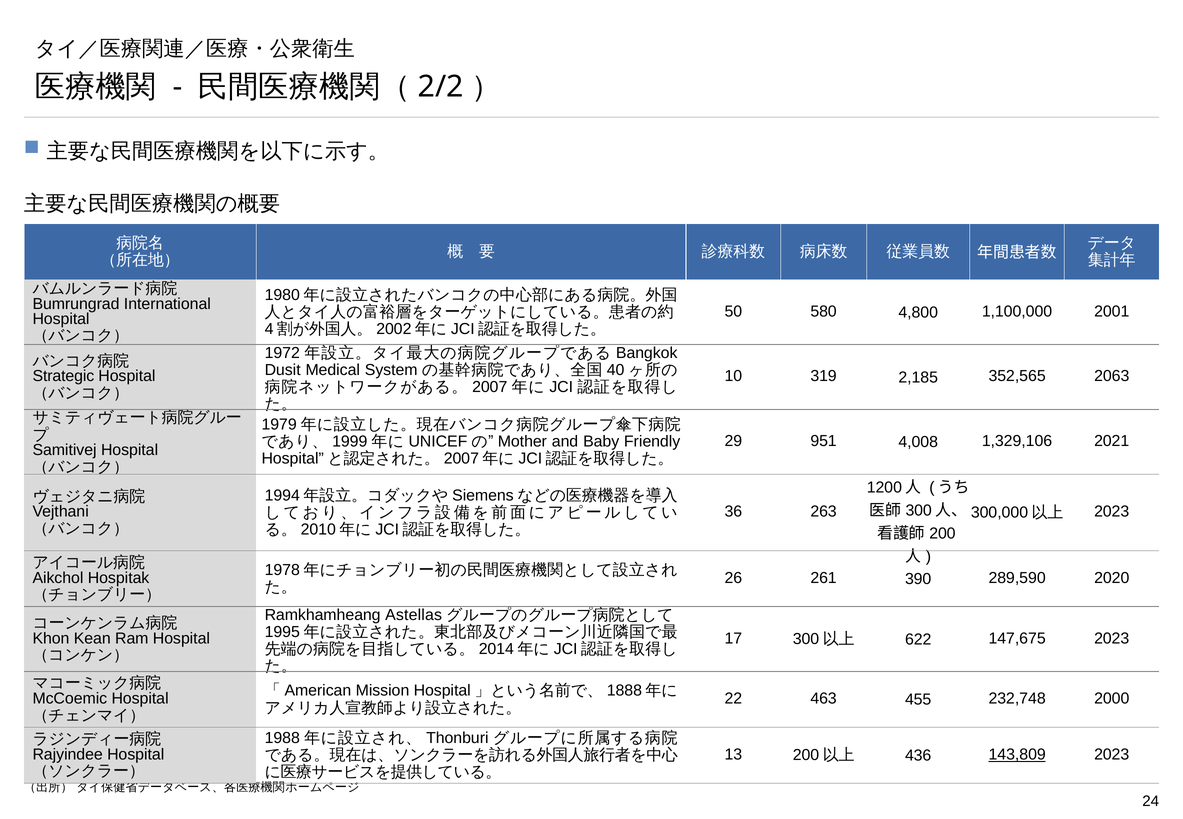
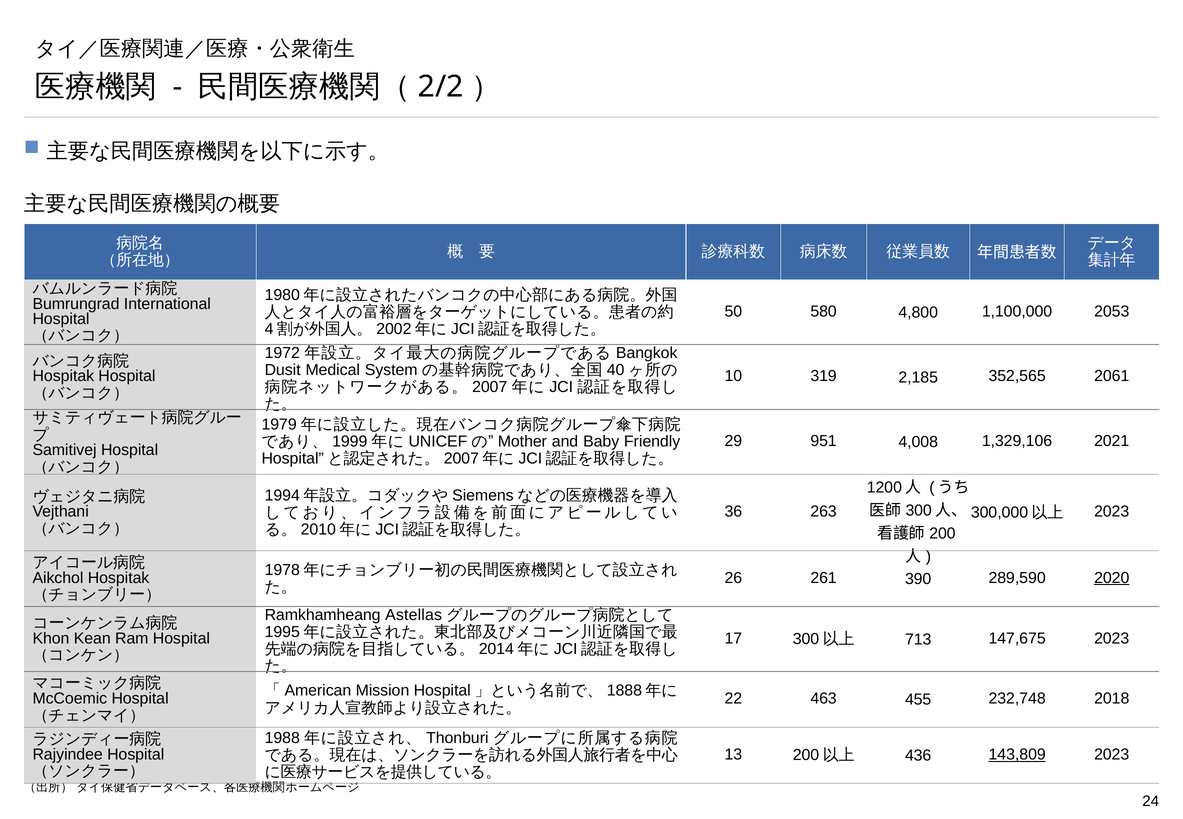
2001: 2001 -> 2053
Strategic at (63, 376): Strategic -> Hospitak
2063: 2063 -> 2061
2020 underline: none -> present
622: 622 -> 713
2000: 2000 -> 2018
